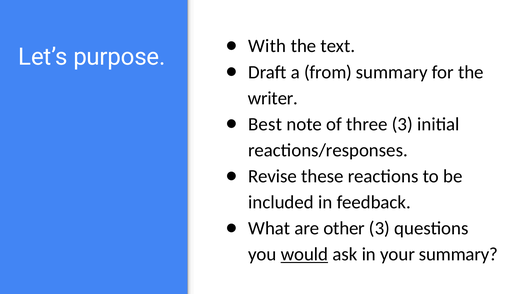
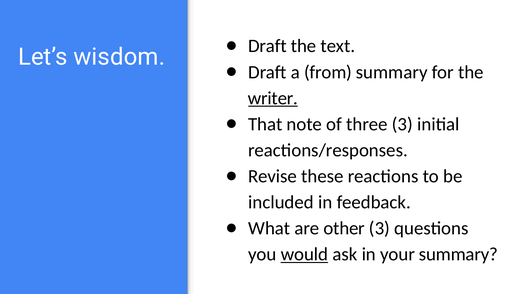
With at (267, 46): With -> Draft
purpose: purpose -> wisdom
writer underline: none -> present
Best: Best -> That
